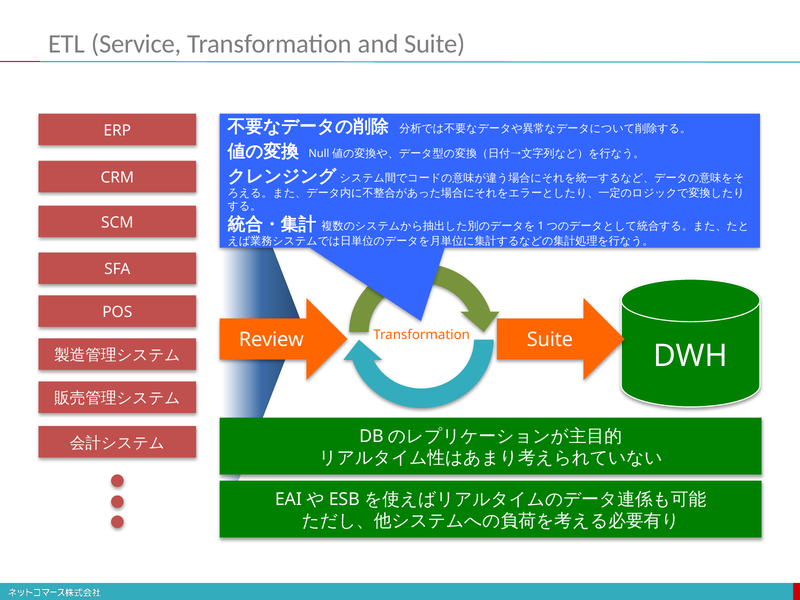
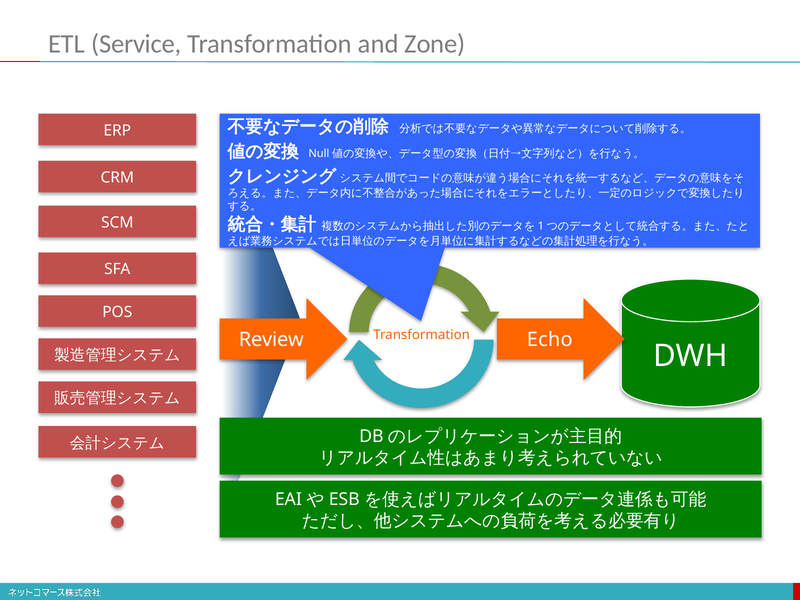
and Suite: Suite -> Zone
Suite at (550, 340): Suite -> Echo
